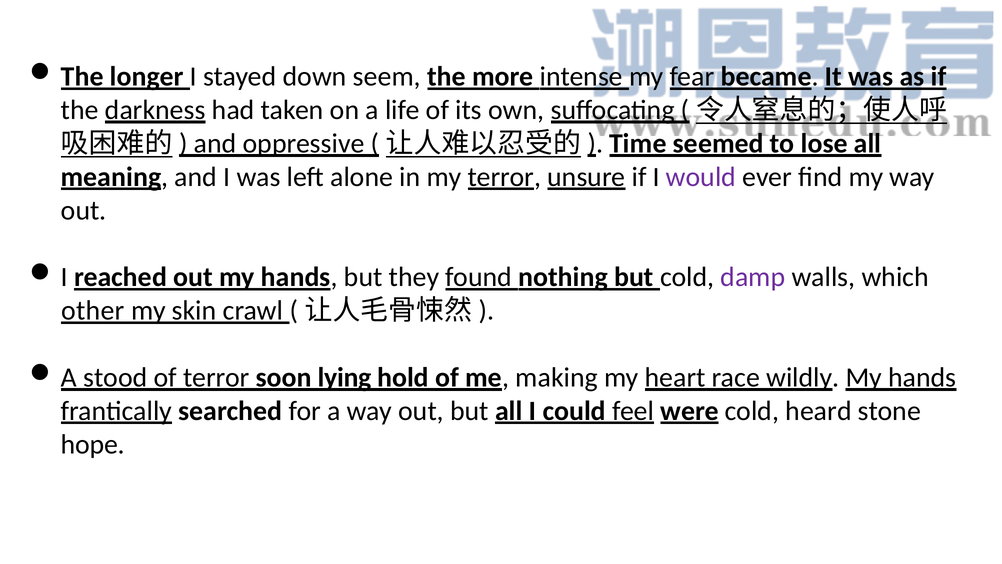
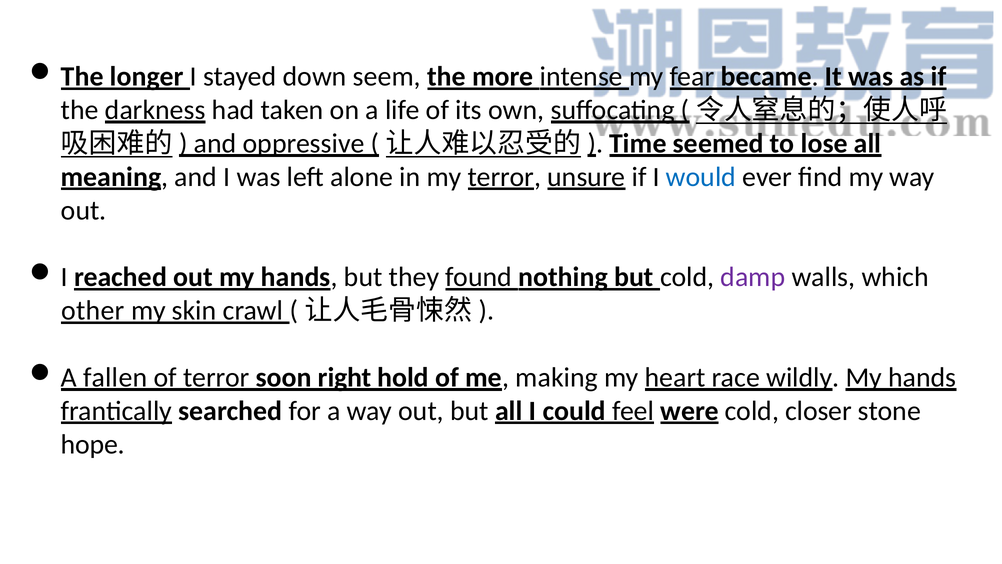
would colour: purple -> blue
stood: stood -> fallen
lying: lying -> right
heard: heard -> closer
